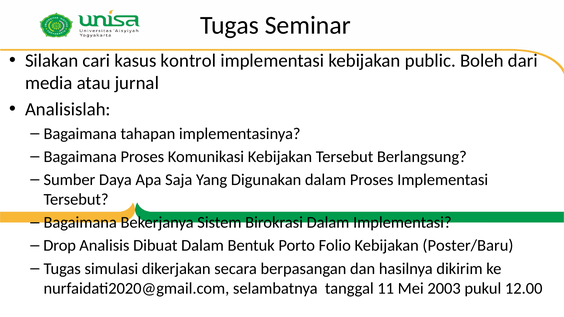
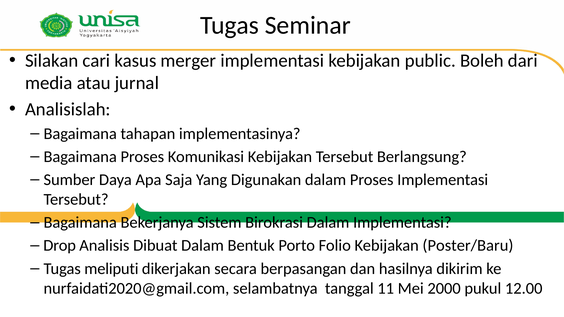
kontrol: kontrol -> merger
simulasi: simulasi -> meliputi
2003: 2003 -> 2000
